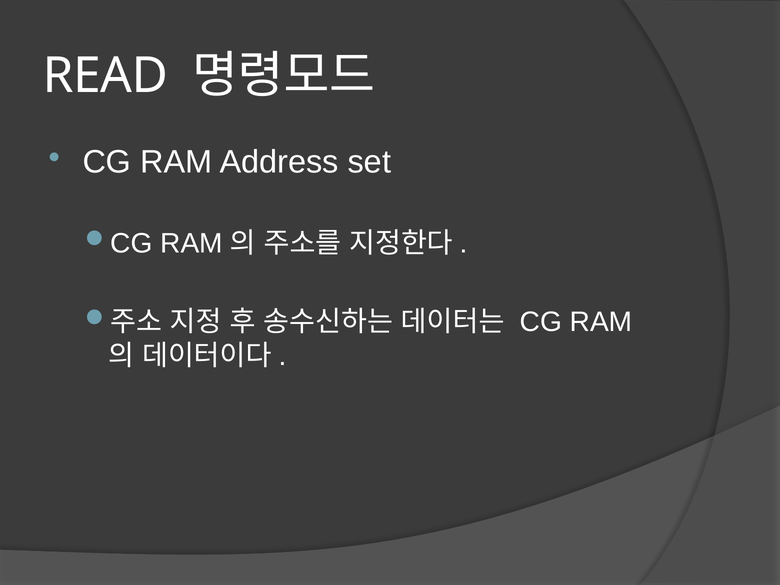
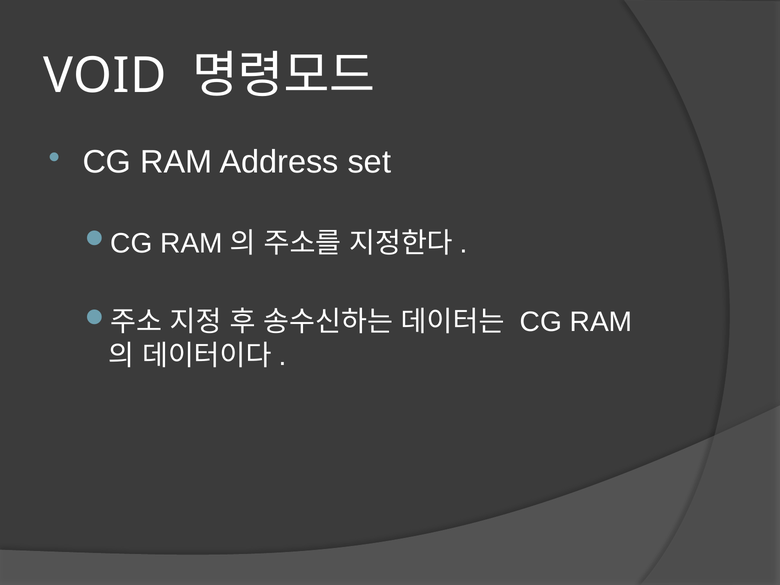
READ: READ -> VOID
